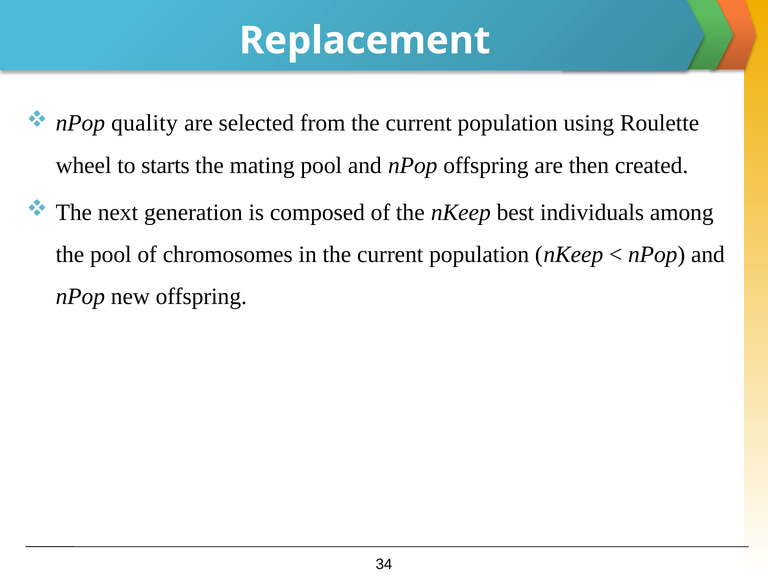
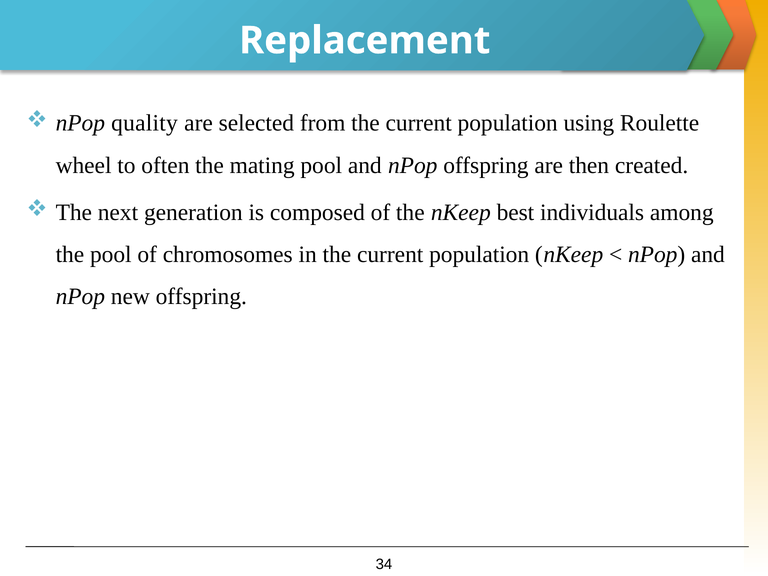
starts: starts -> often
